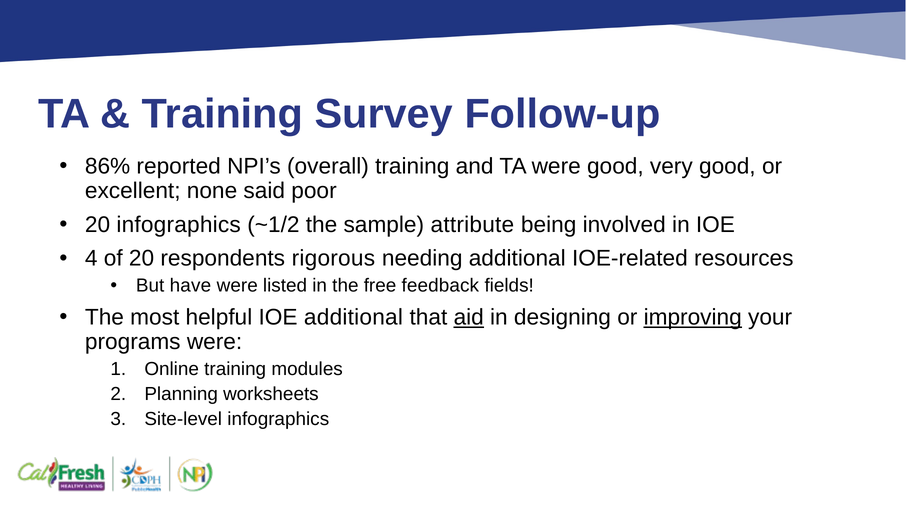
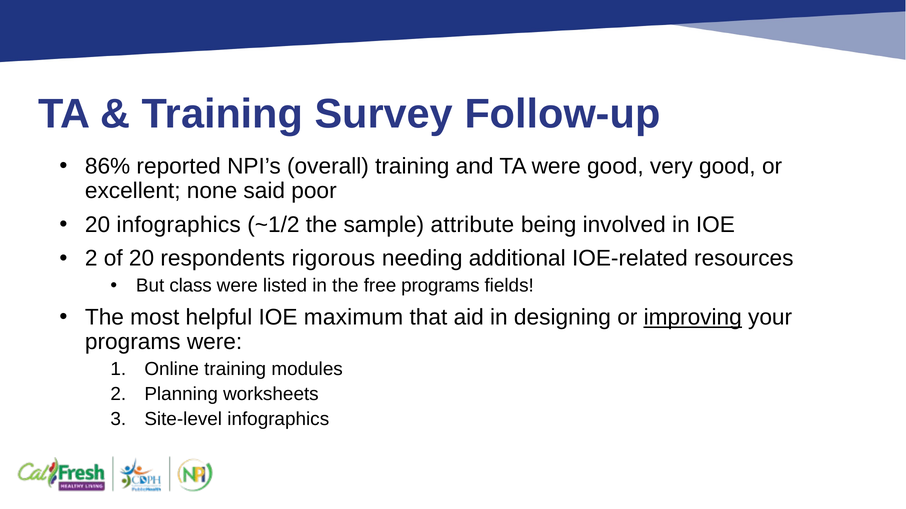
4 at (91, 259): 4 -> 2
have: have -> class
free feedback: feedback -> programs
IOE additional: additional -> maximum
aid underline: present -> none
